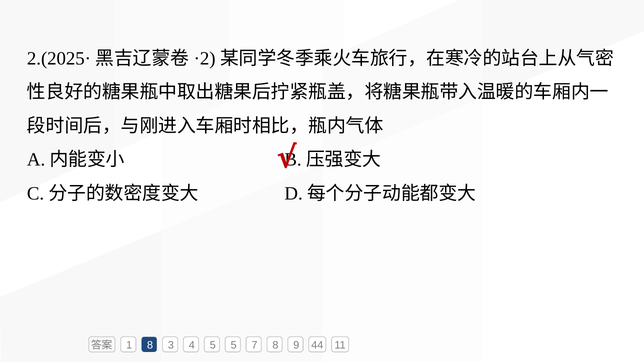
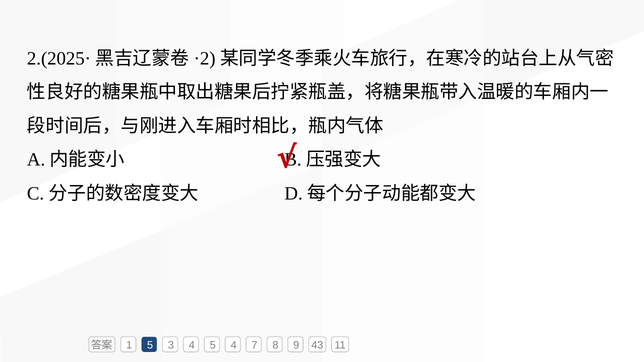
1 8: 8 -> 5
5 5: 5 -> 4
44: 44 -> 43
